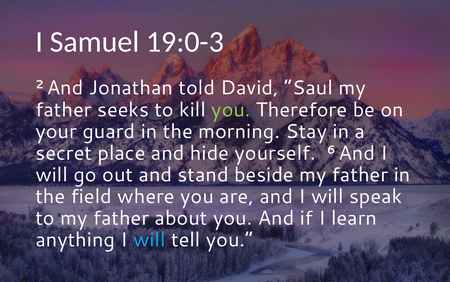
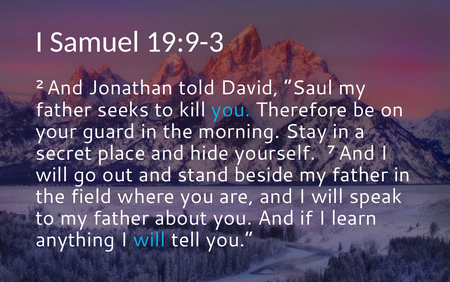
19:0-3: 19:0-3 -> 19:9-3
you at (231, 109) colour: light green -> light blue
6: 6 -> 7
